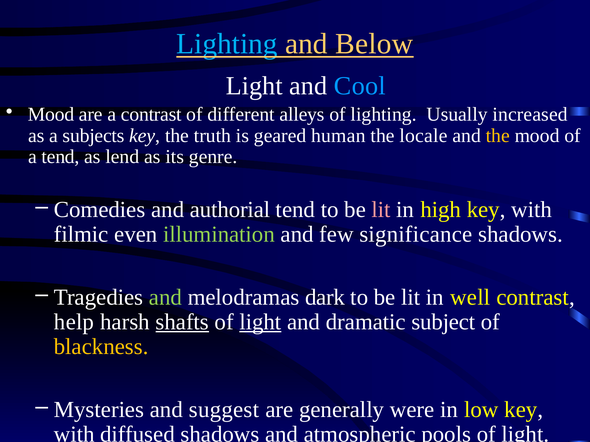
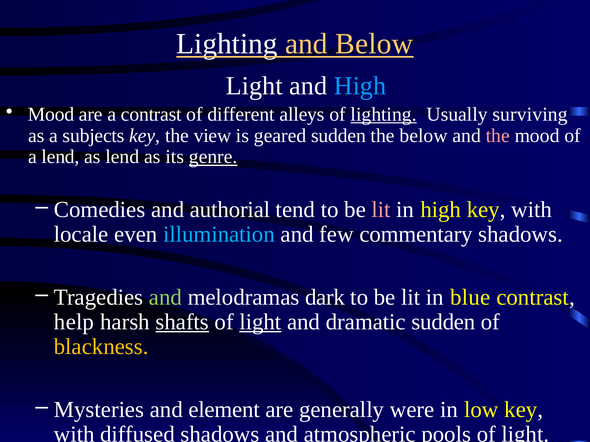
Lighting at (227, 44) colour: light blue -> white
and Cool: Cool -> High
lighting at (384, 115) underline: none -> present
increased: increased -> surviving
truth: truth -> view
geared human: human -> sudden
the locale: locale -> below
the at (498, 136) colour: yellow -> pink
a tend: tend -> lend
genre underline: none -> present
filmic: filmic -> locale
illumination colour: light green -> light blue
significance: significance -> commentary
well: well -> blue
dramatic subject: subject -> sudden
suggest: suggest -> element
